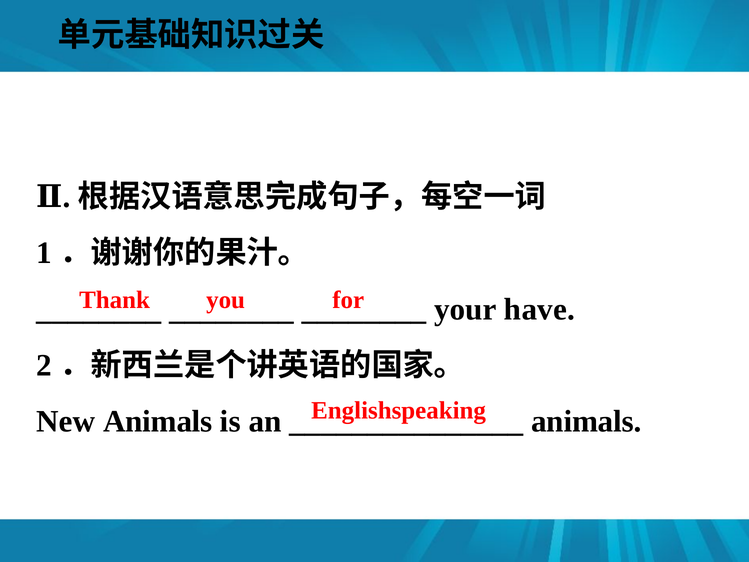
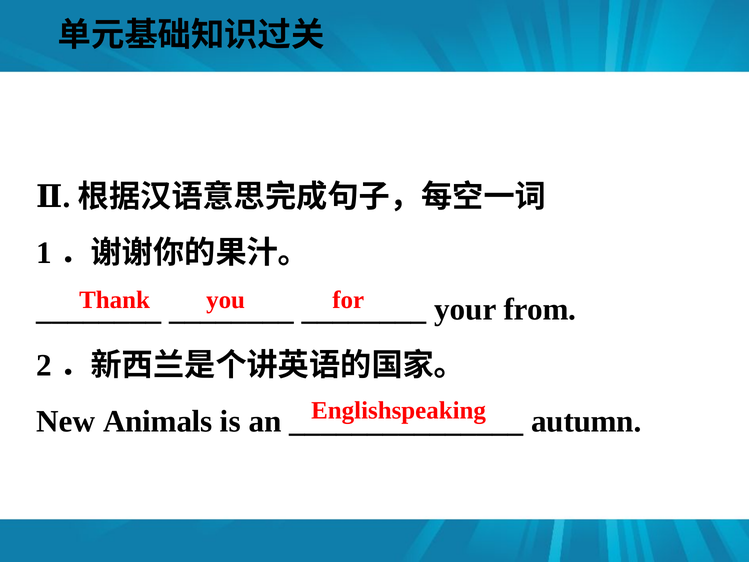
have: have -> from
animals at (586, 421): animals -> autumn
